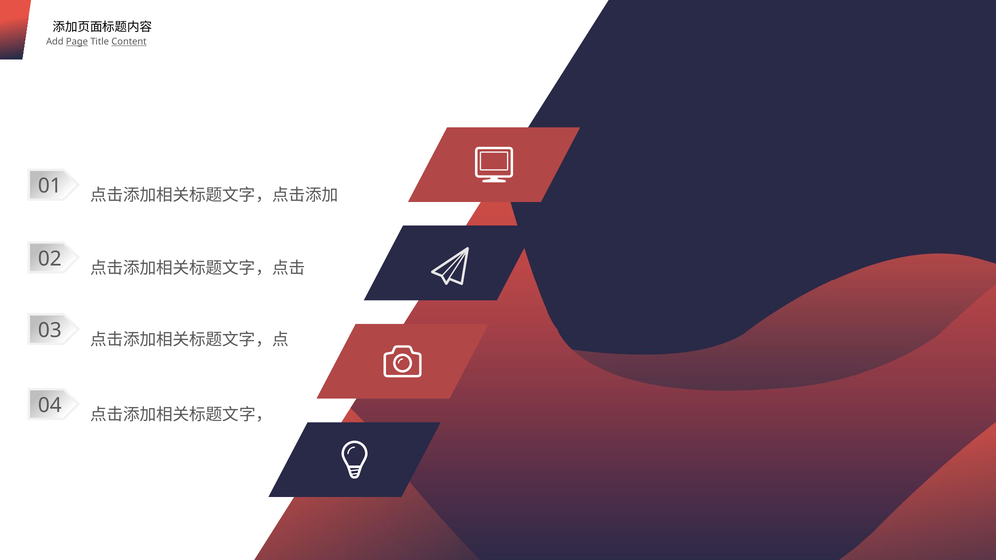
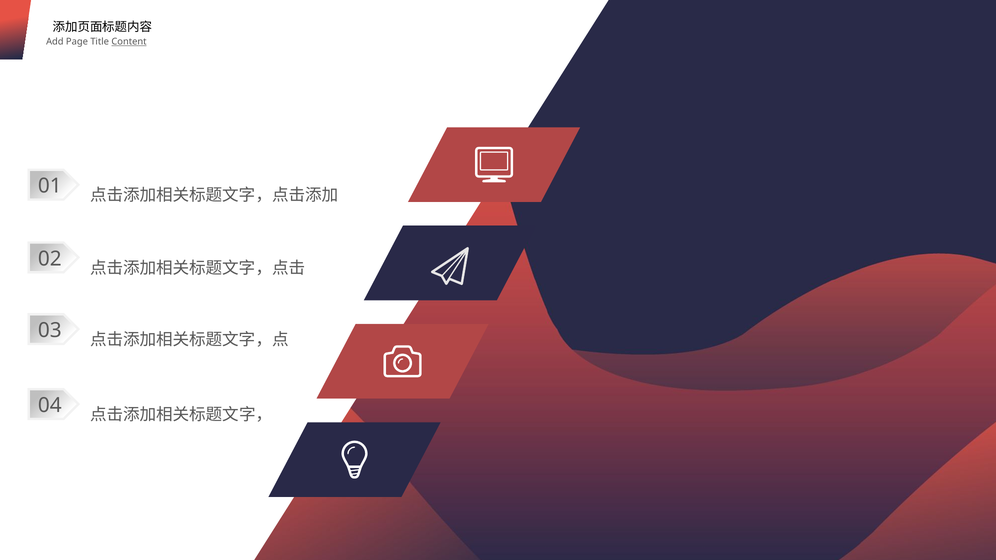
Page underline: present -> none
